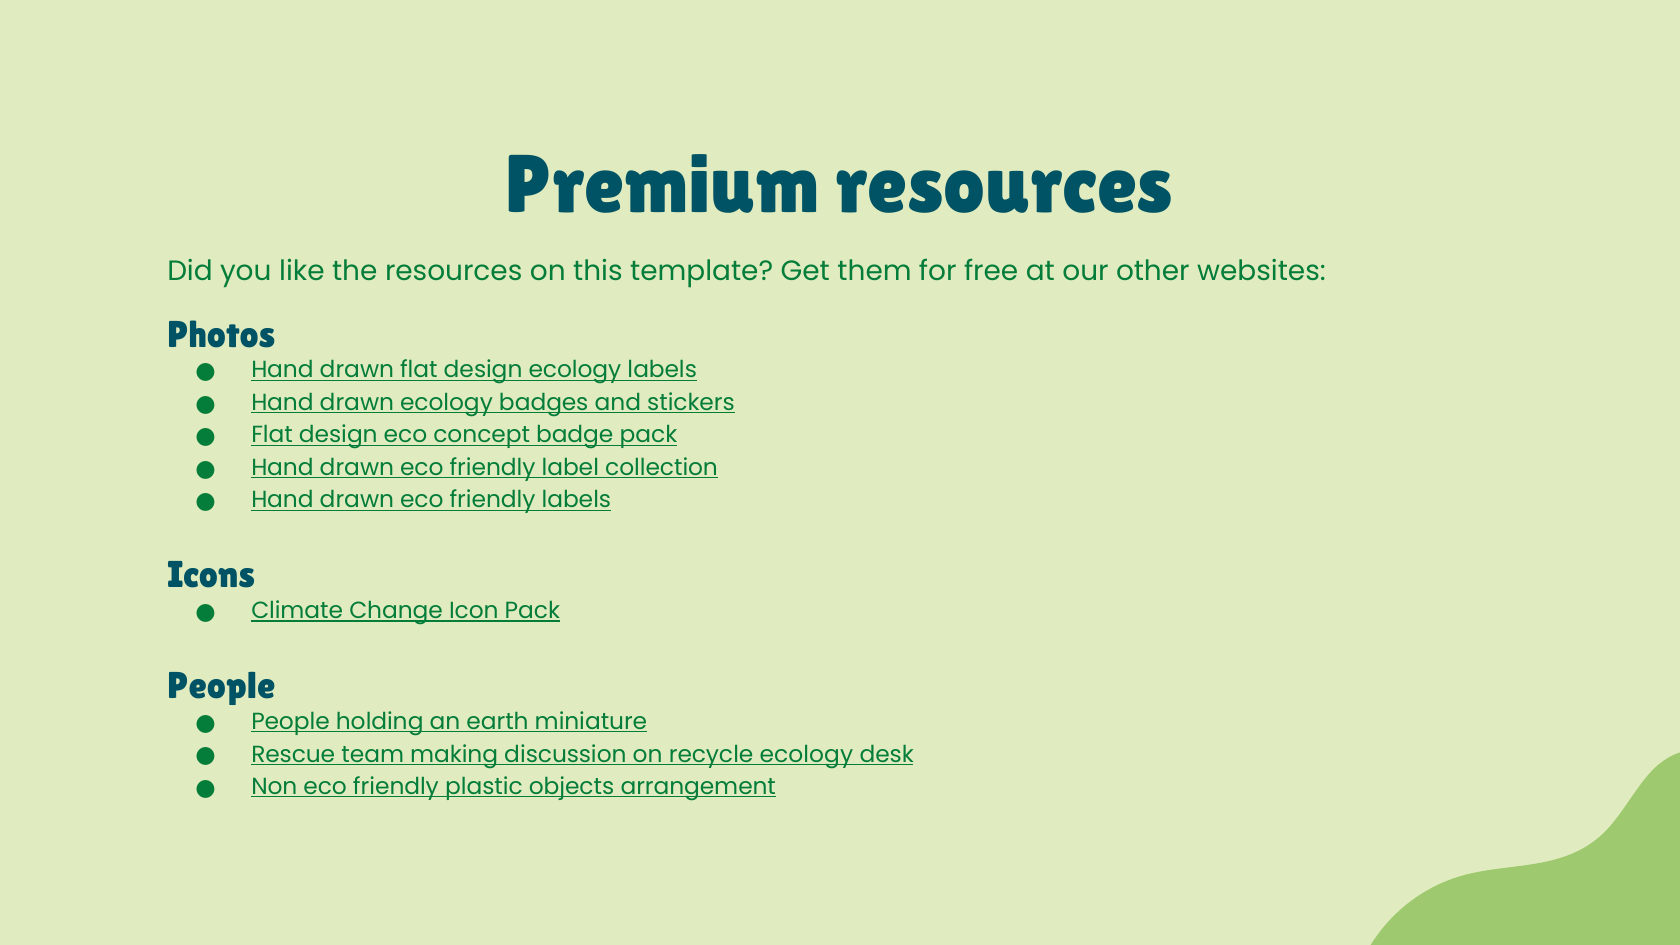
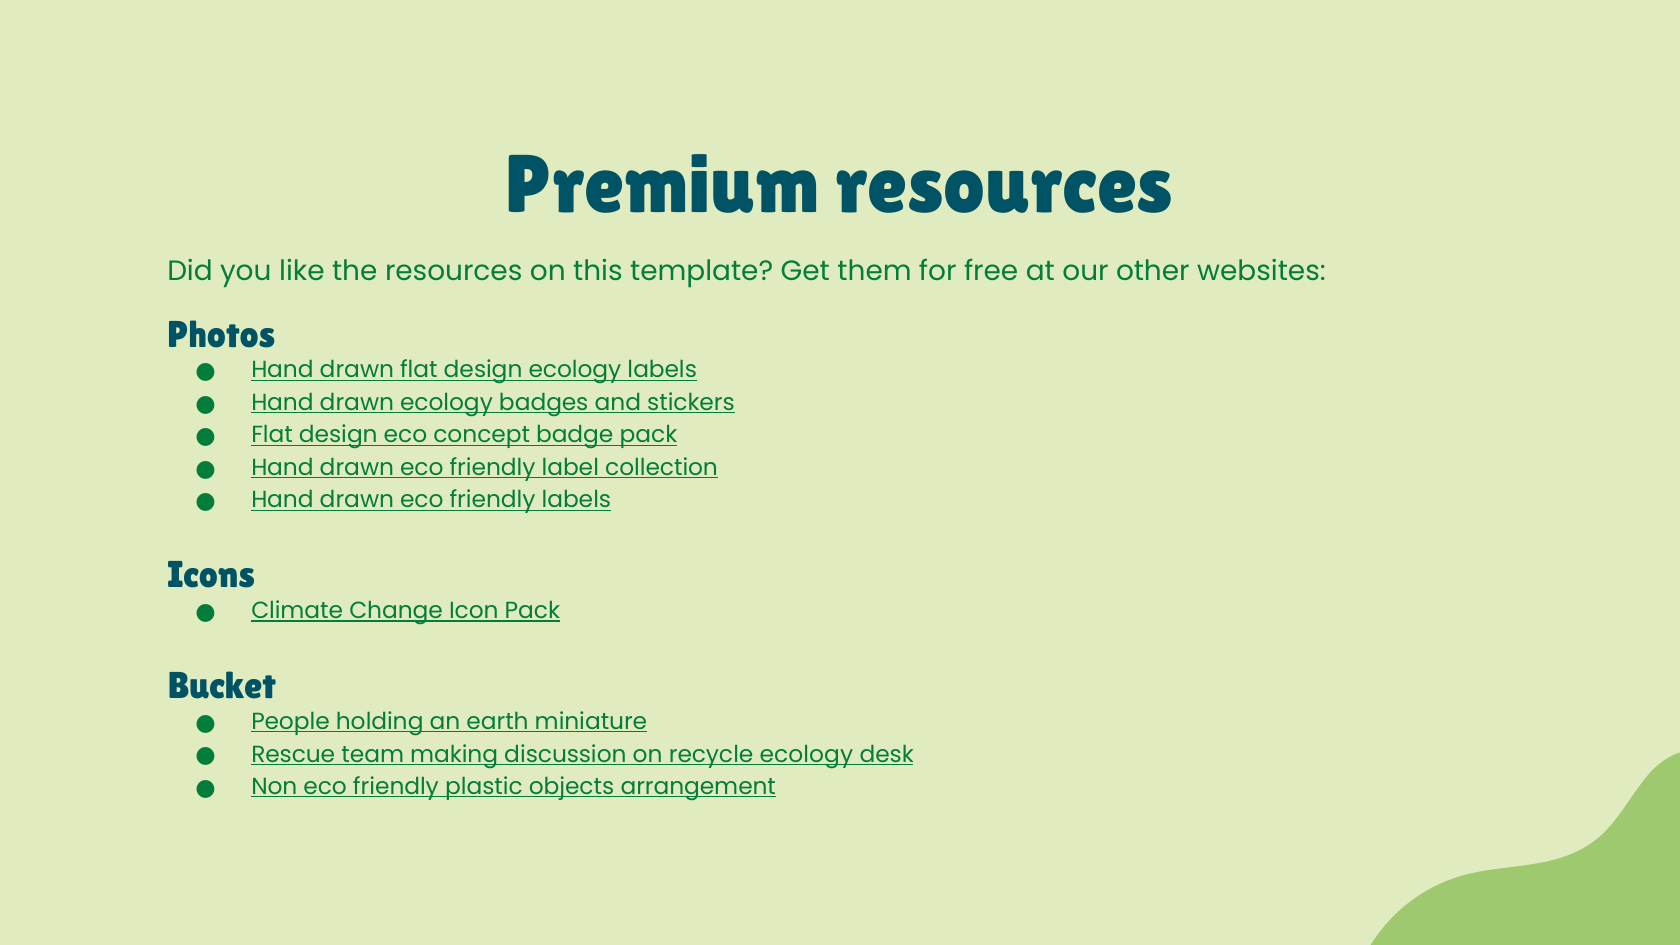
People at (221, 686): People -> Bucket
